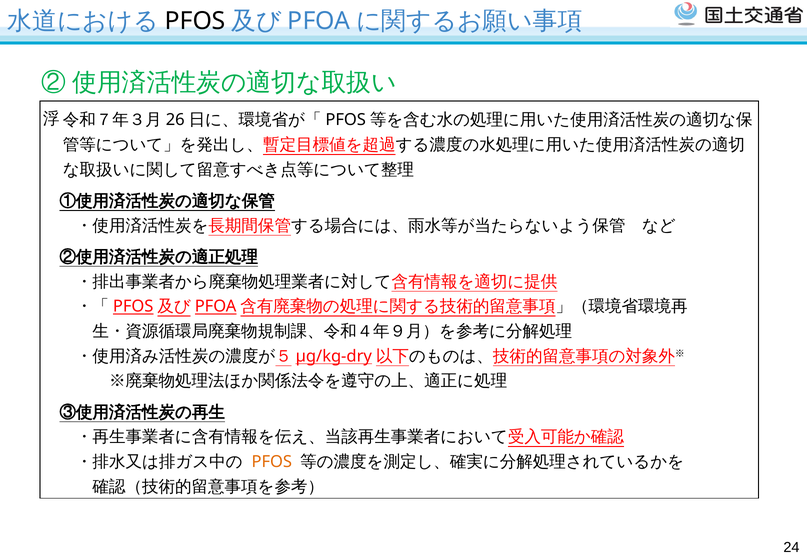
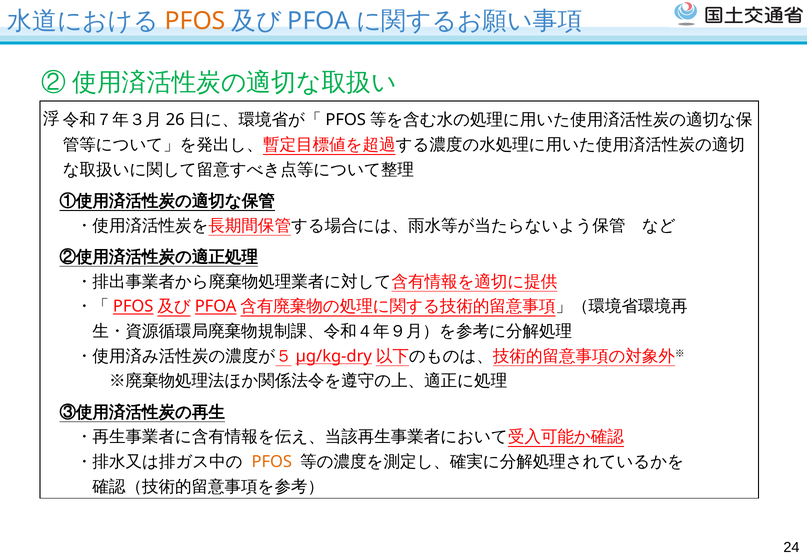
PFOS at (195, 21) colour: black -> orange
